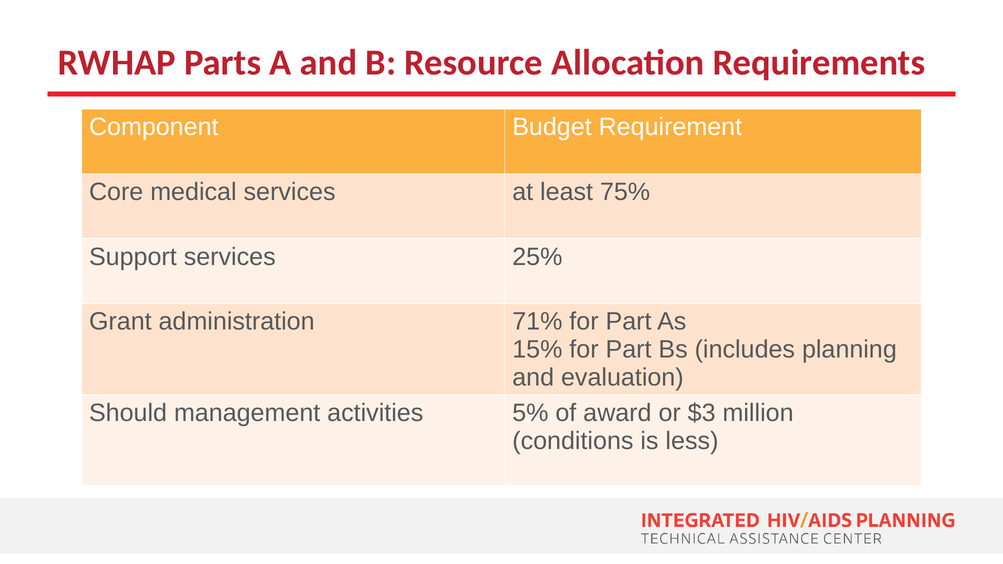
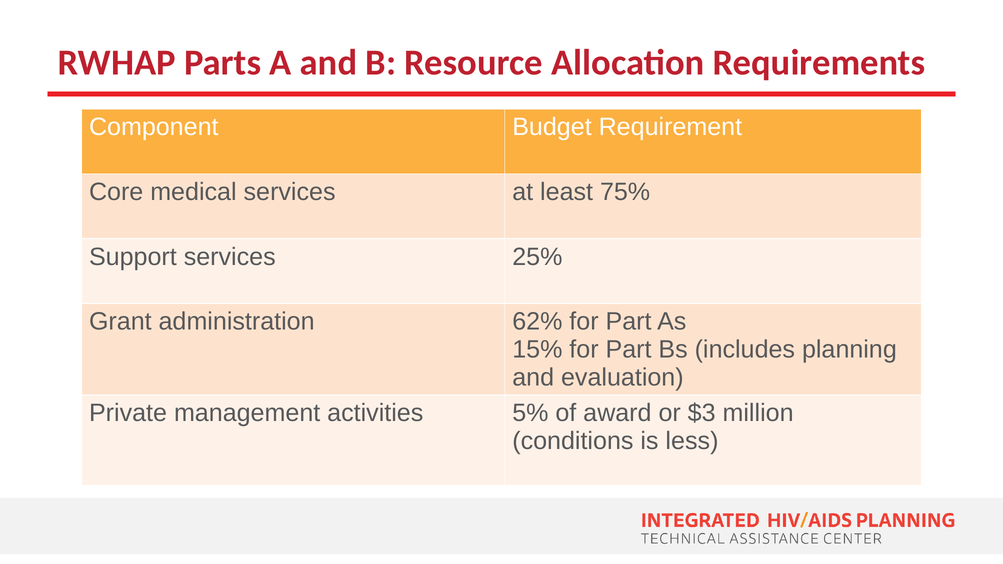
71%: 71% -> 62%
Should: Should -> Private
